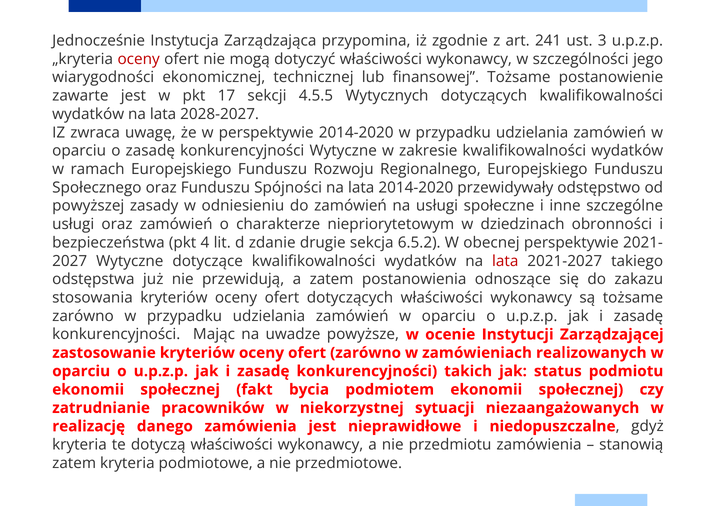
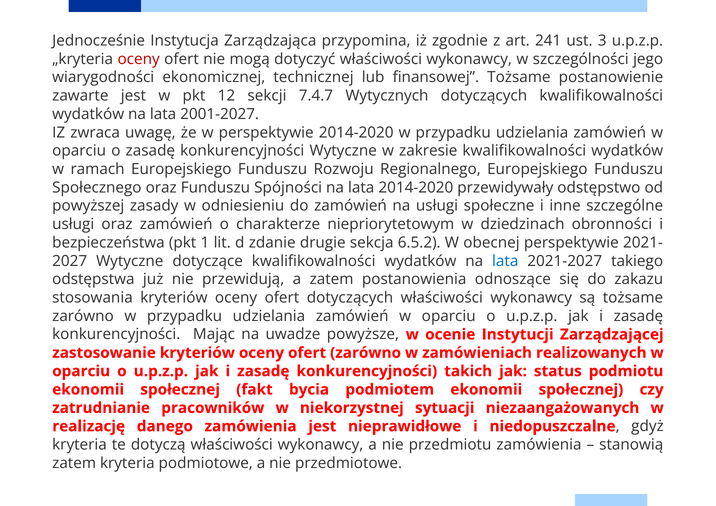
17: 17 -> 12
4.5.5: 4.5.5 -> 7.4.7
2028-2027: 2028-2027 -> 2001-2027
4: 4 -> 1
lata at (505, 261) colour: red -> blue
